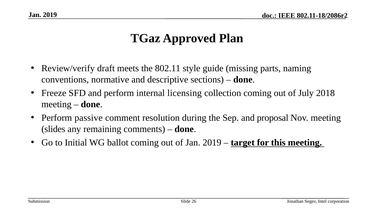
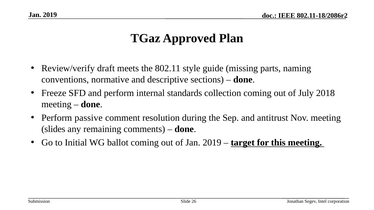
licensing: licensing -> standards
proposal: proposal -> antitrust
